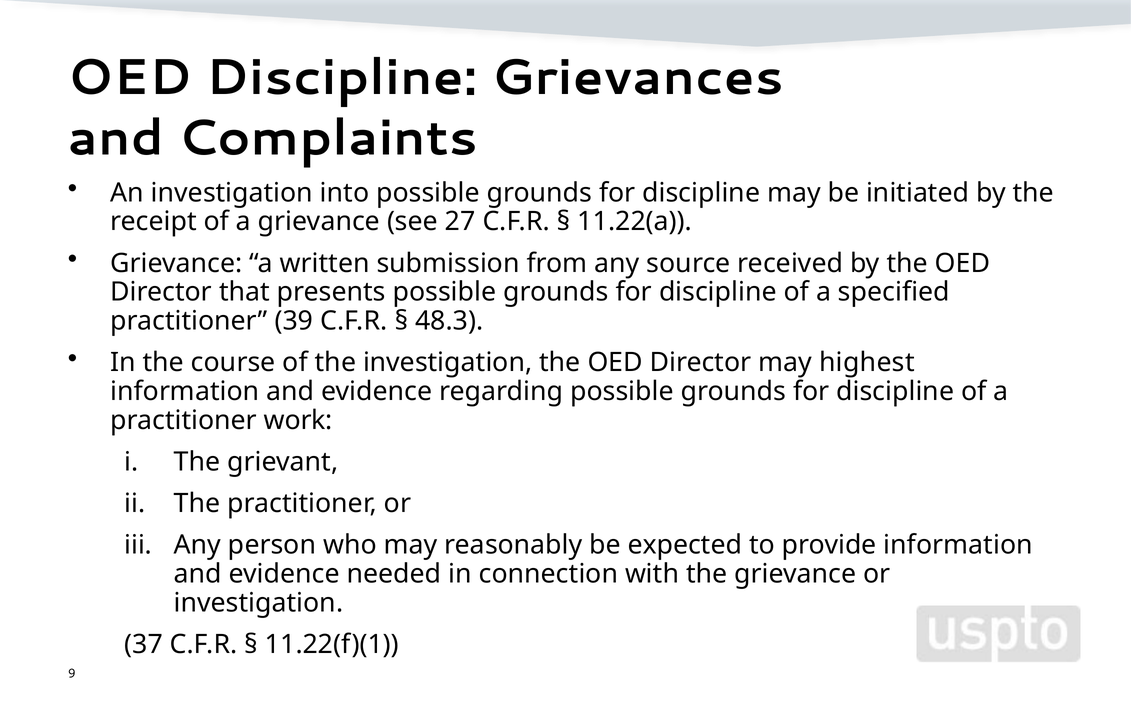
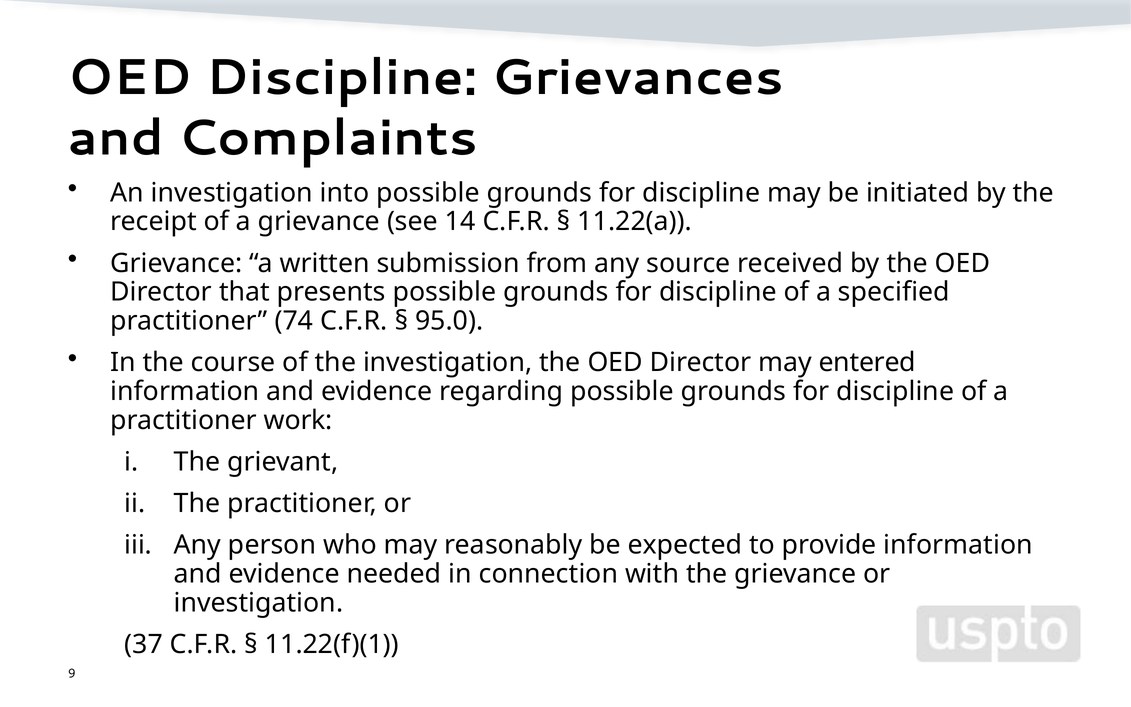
27: 27 -> 14
39: 39 -> 74
48.3: 48.3 -> 95.0
highest: highest -> entered
